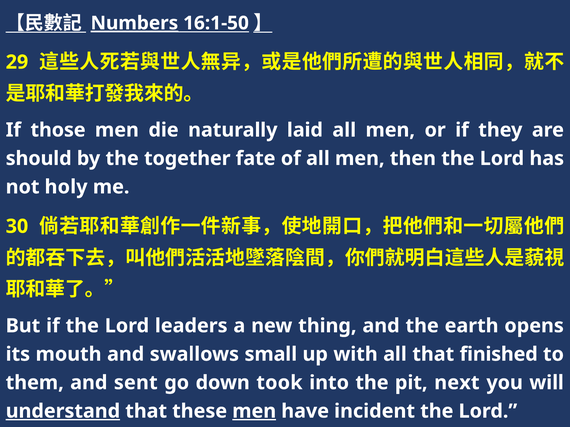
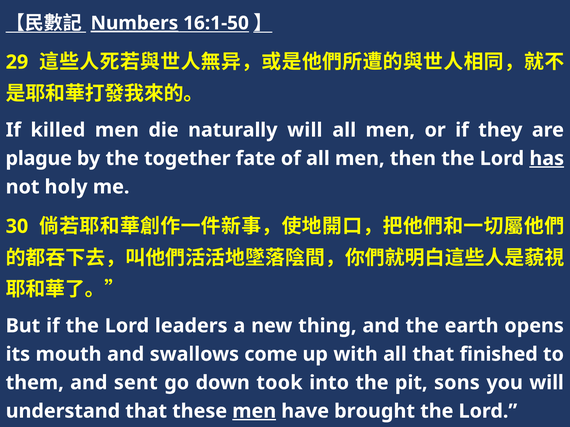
those: those -> killed
naturally laid: laid -> will
should: should -> plague
has underline: none -> present
small: small -> come
next: next -> sons
understand underline: present -> none
incident: incident -> brought
